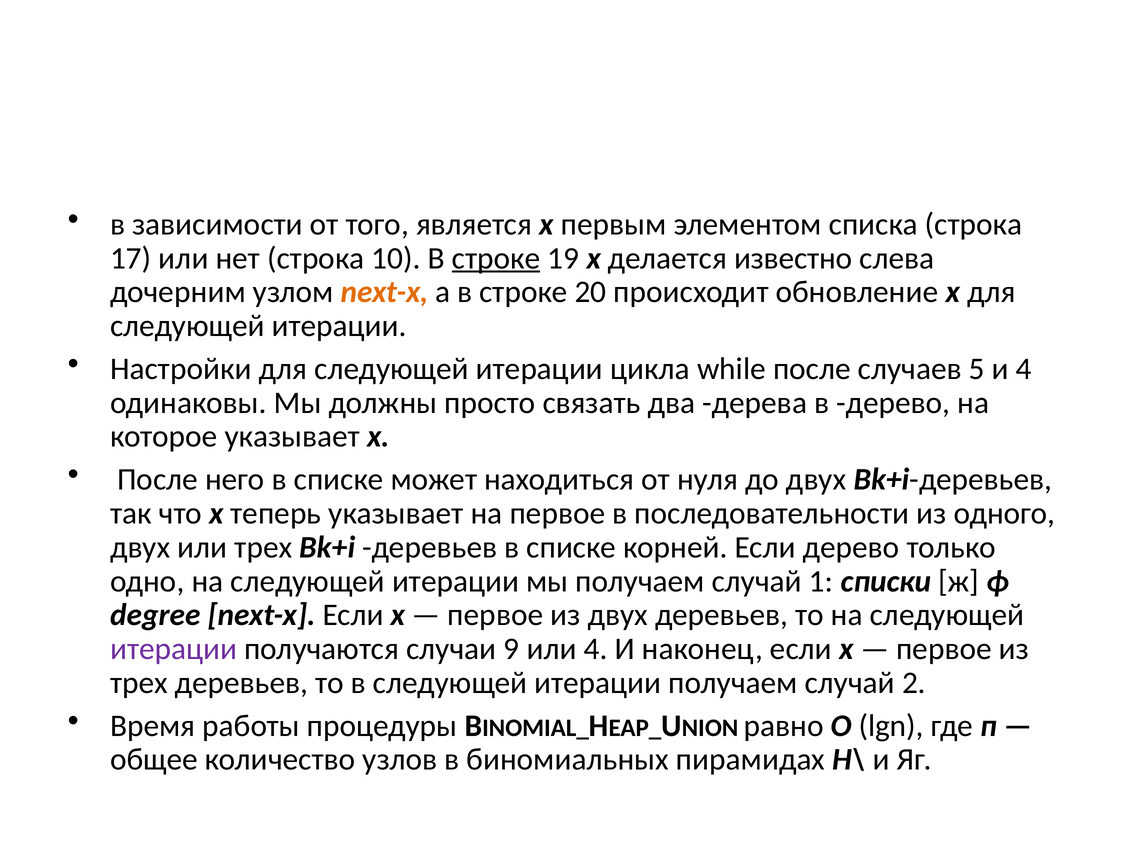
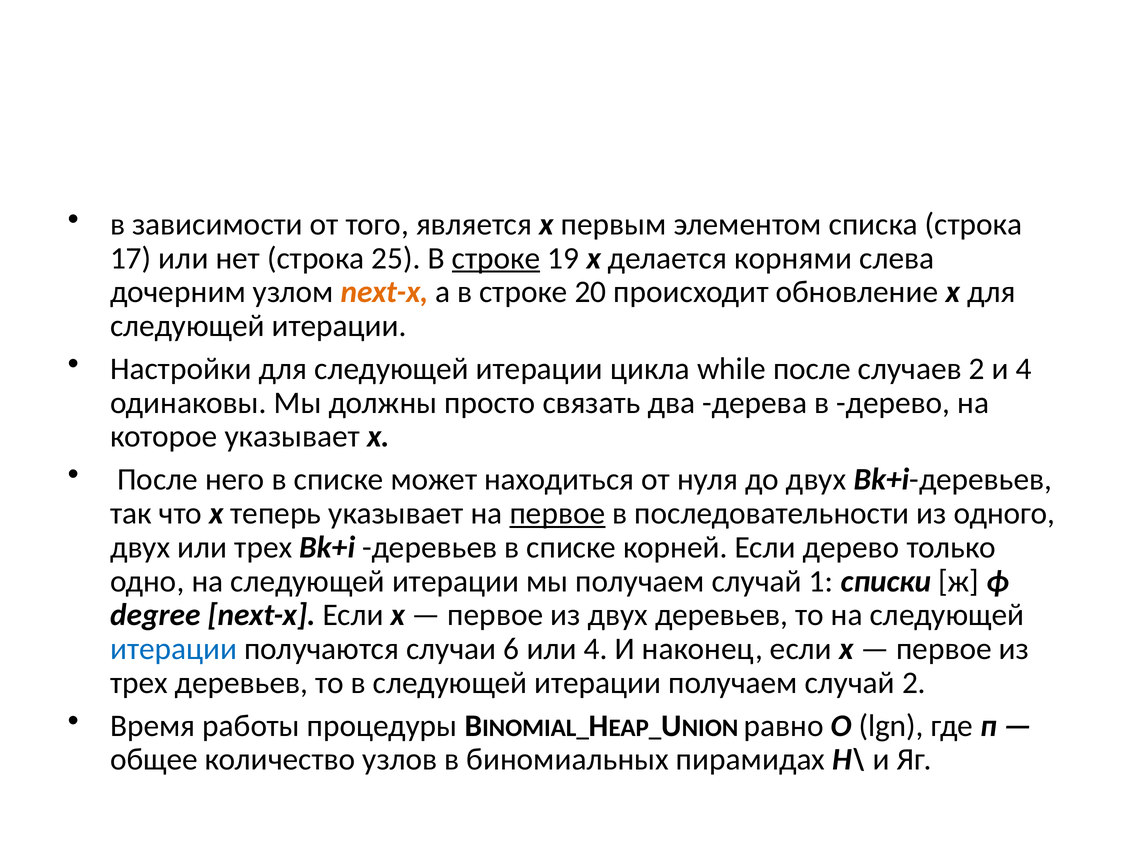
10: 10 -> 25
известно: известно -> корнями
случаев 5: 5 -> 2
первое at (557, 513) underline: none -> present
итерации at (174, 649) colour: purple -> blue
9: 9 -> 6
